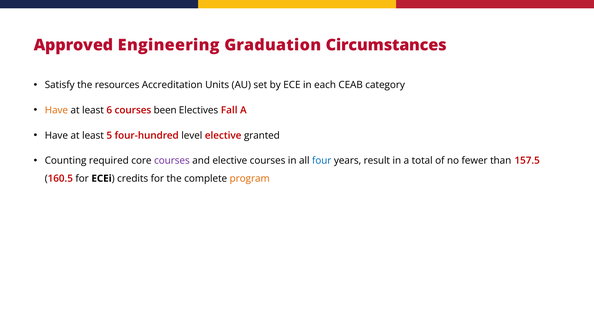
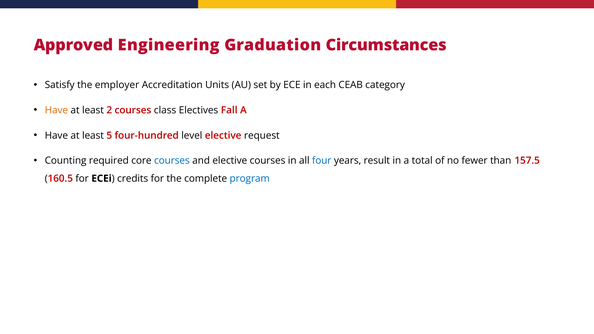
resources: resources -> employer
6: 6 -> 2
been: been -> class
granted: granted -> request
courses at (172, 161) colour: purple -> blue
program colour: orange -> blue
